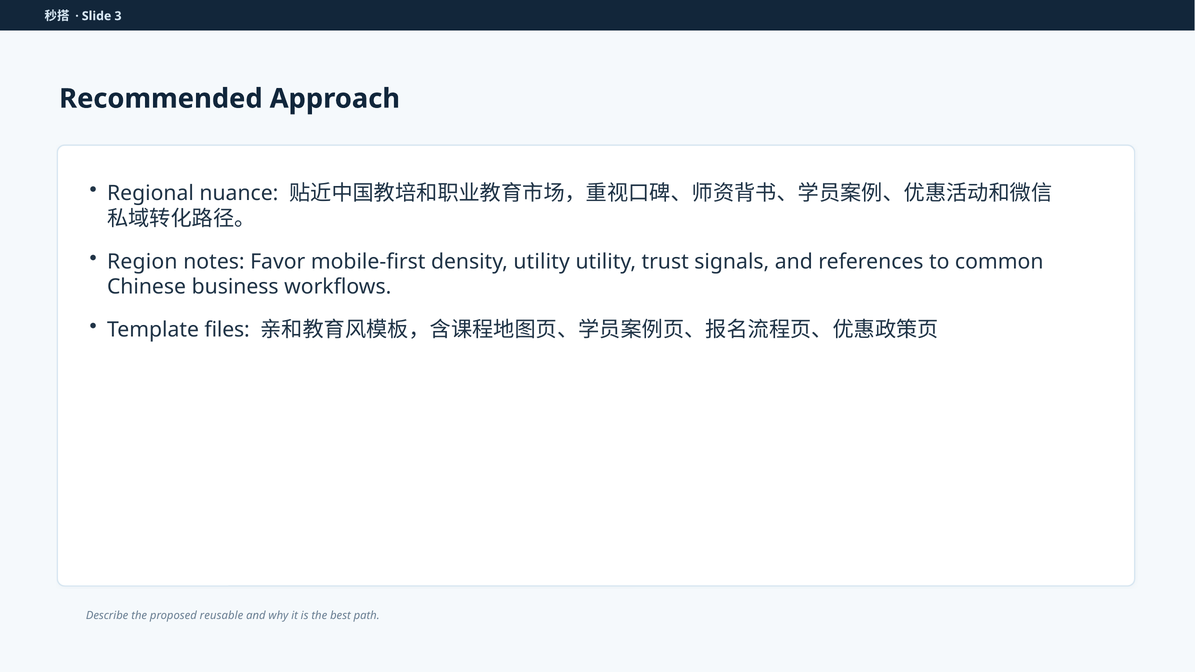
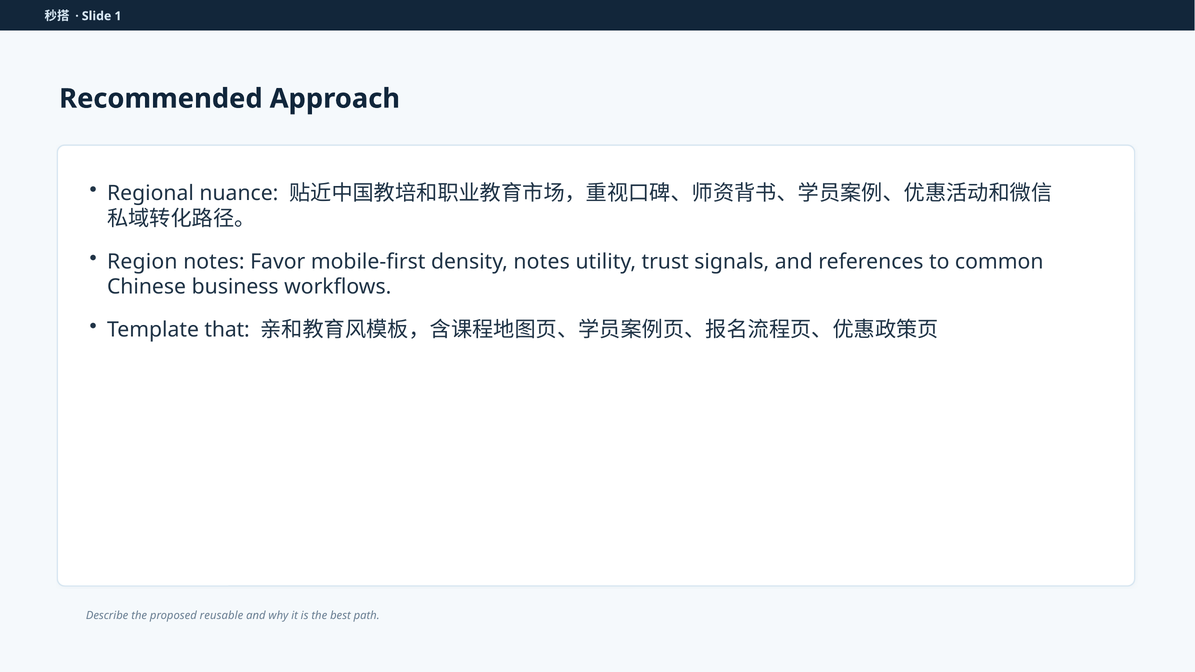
3: 3 -> 1
density utility: utility -> notes
files: files -> that
